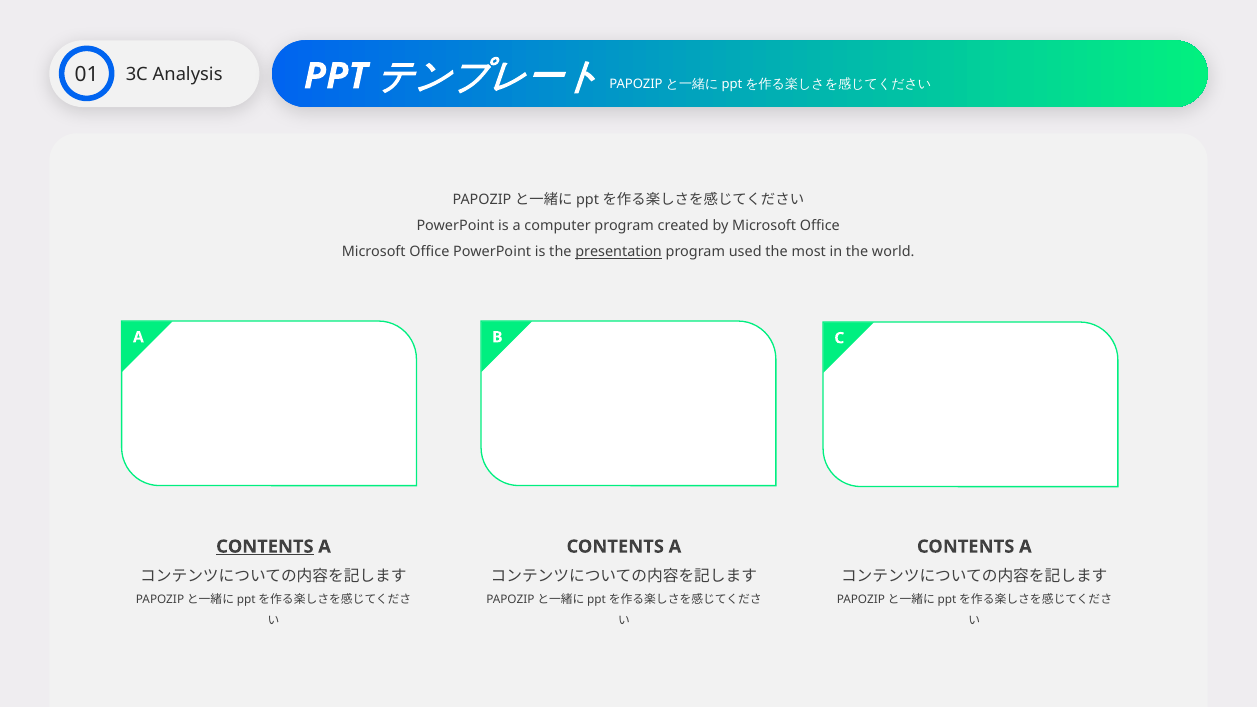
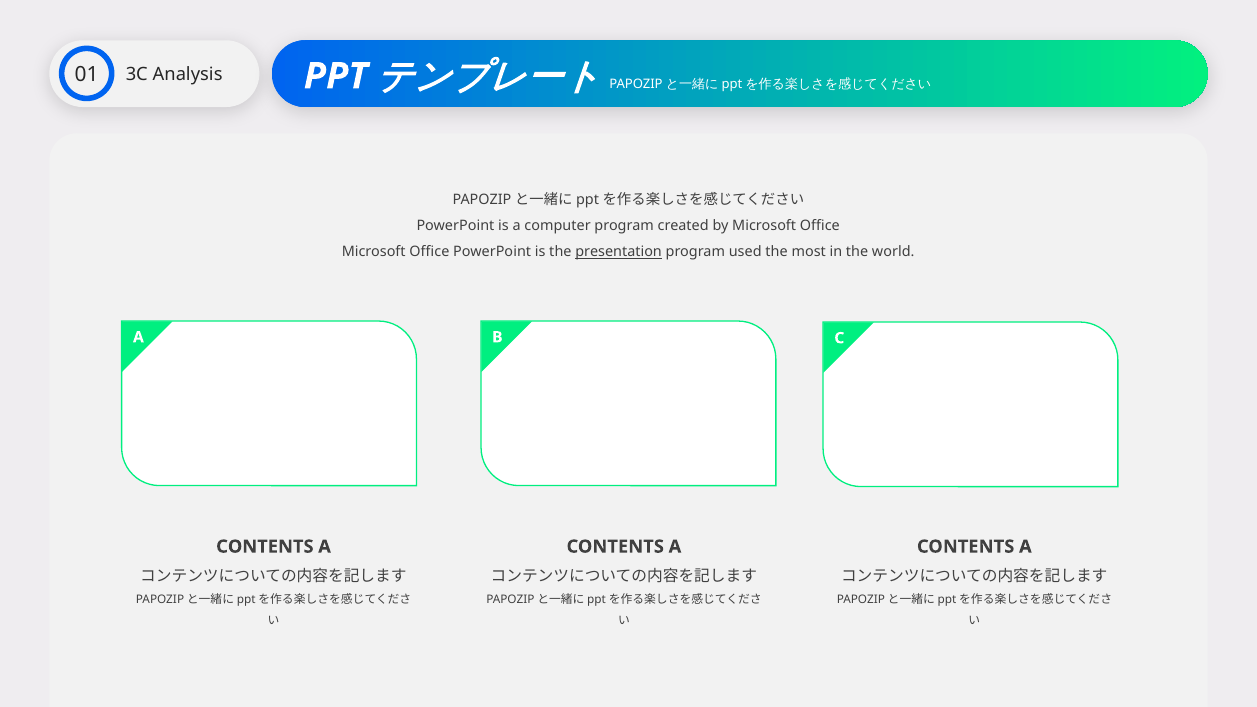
CONTENTS at (265, 547) underline: present -> none
